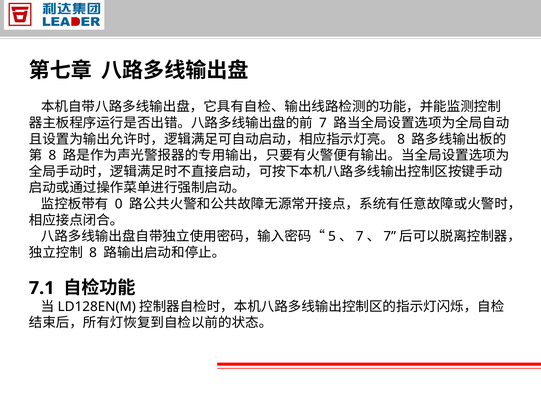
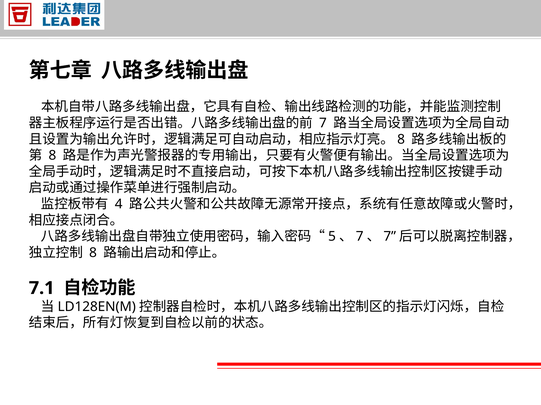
0: 0 -> 4
